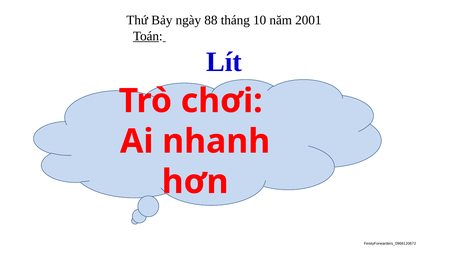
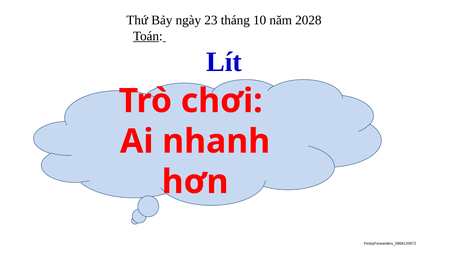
88: 88 -> 23
2001: 2001 -> 2028
